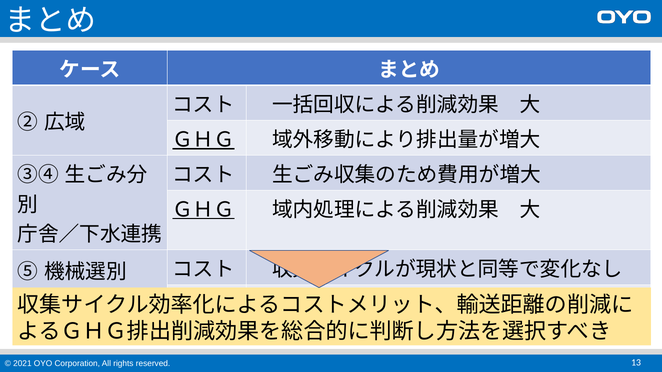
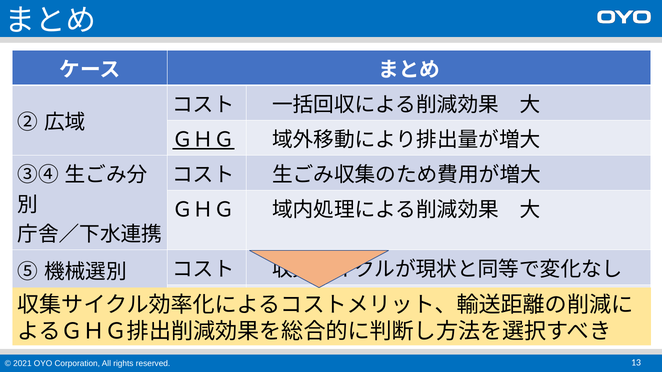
ＧＨＧ at (203, 210) underline: present -> none
